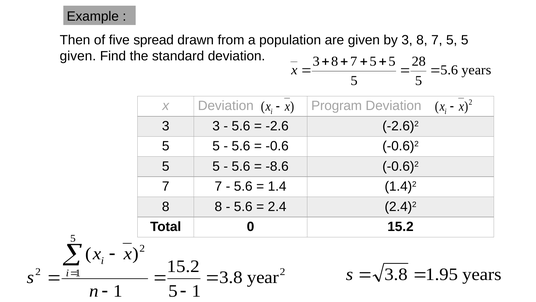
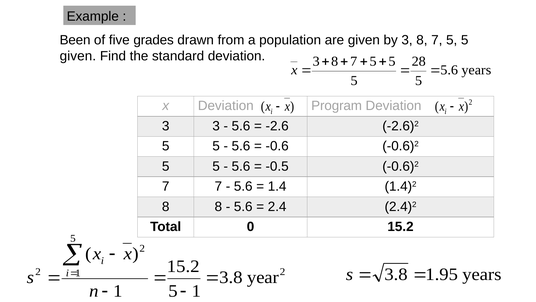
Then: Then -> Been
spread: spread -> grades
-8.6: -8.6 -> -0.5
